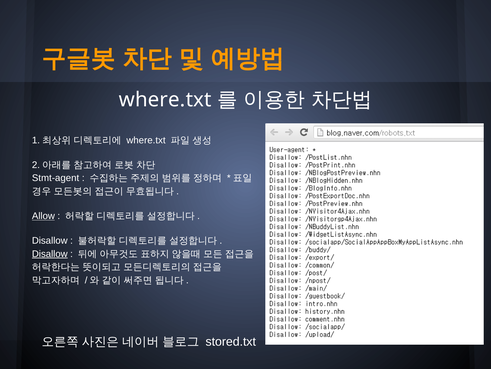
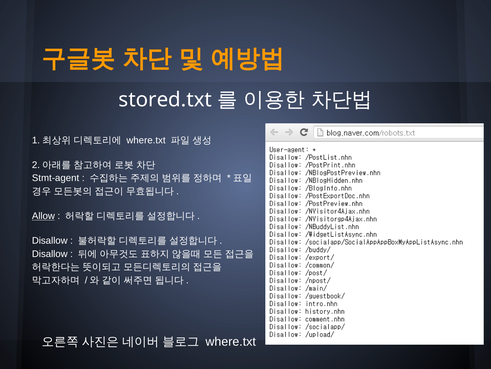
where.txt at (165, 100): where.txt -> stored.txt
Disallow at (50, 253) underline: present -> none
stored.txt at (231, 341): stored.txt -> where.txt
